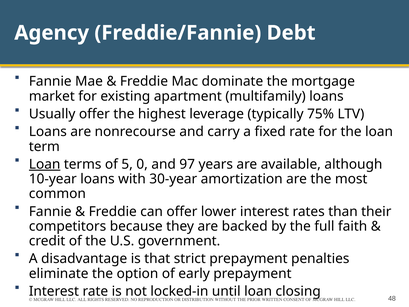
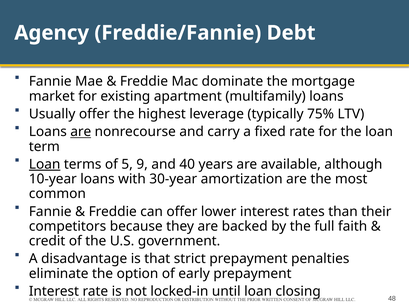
are at (81, 132) underline: none -> present
0: 0 -> 9
97: 97 -> 40
